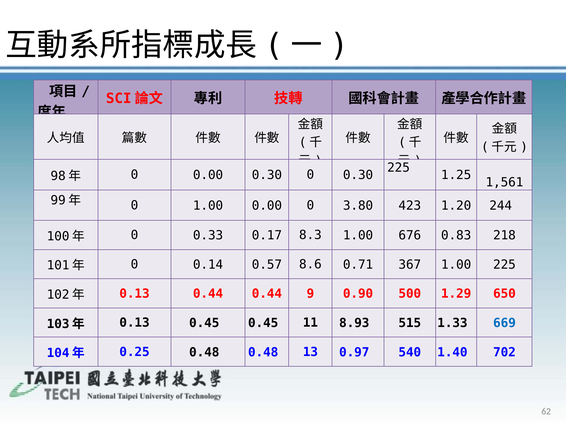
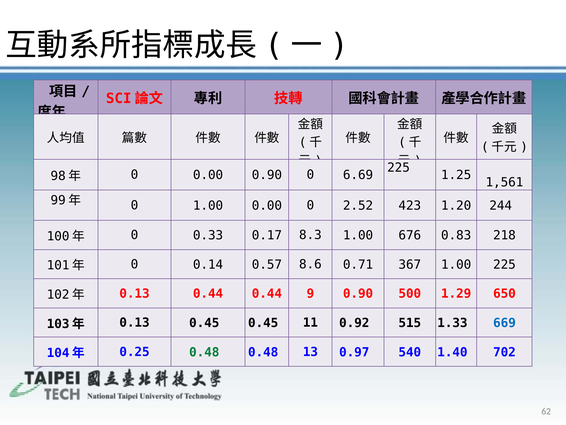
0.00 0.30: 0.30 -> 0.90
0 0.30: 0.30 -> 6.69
3.80: 3.80 -> 2.52
8.93: 8.93 -> 0.92
0.48 at (204, 352) colour: black -> green
